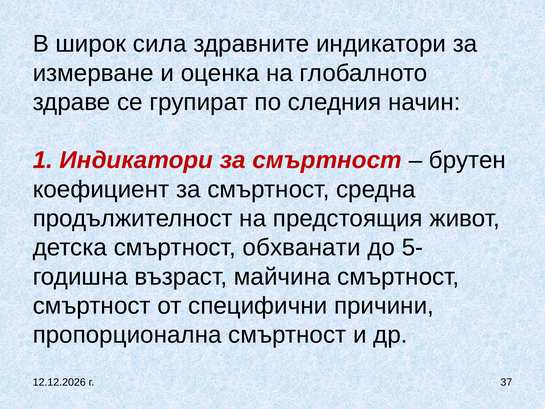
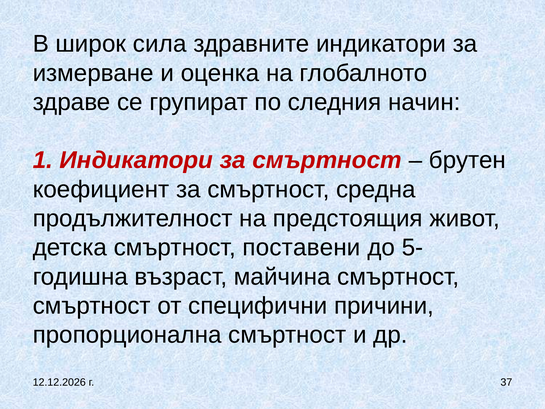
обхванати: обхванати -> поставени
